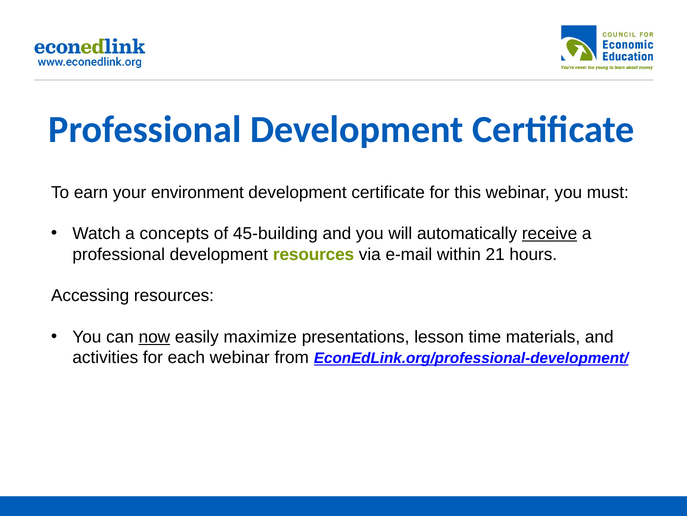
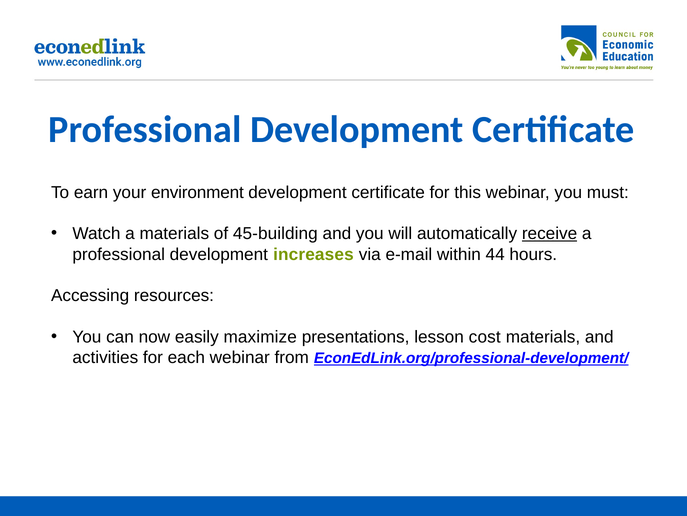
a concepts: concepts -> materials
development resources: resources -> increases
21: 21 -> 44
now underline: present -> none
time: time -> cost
